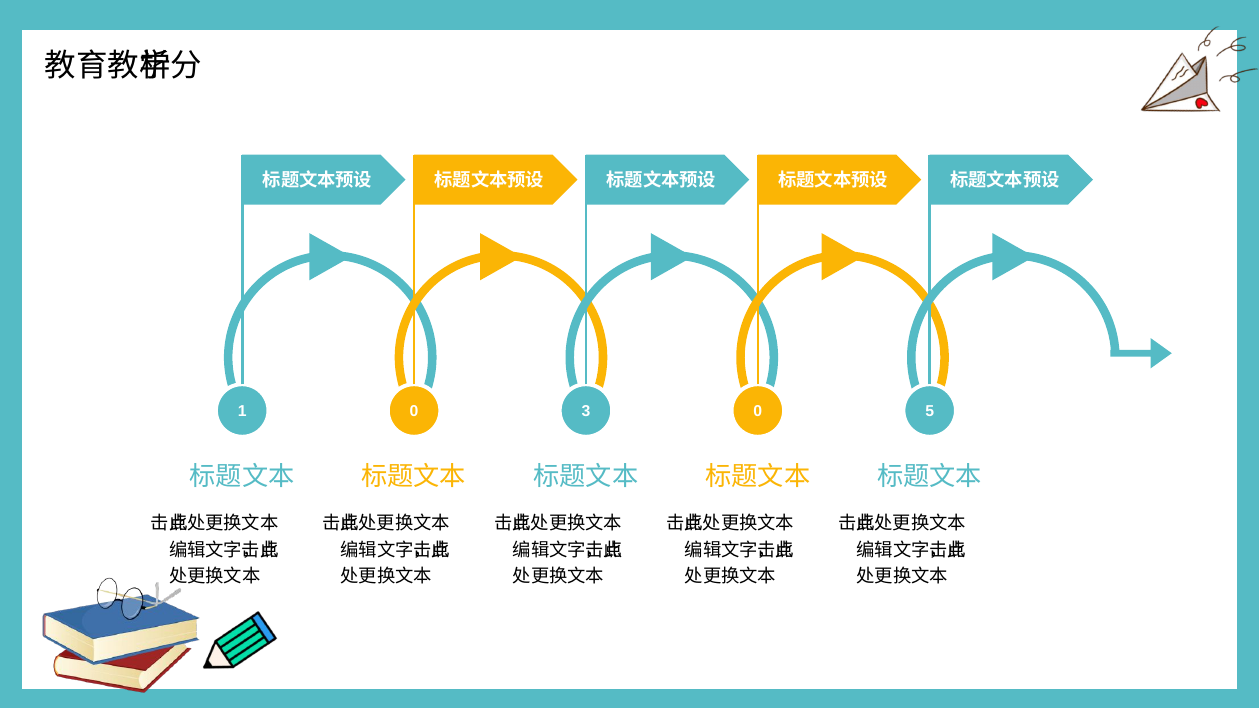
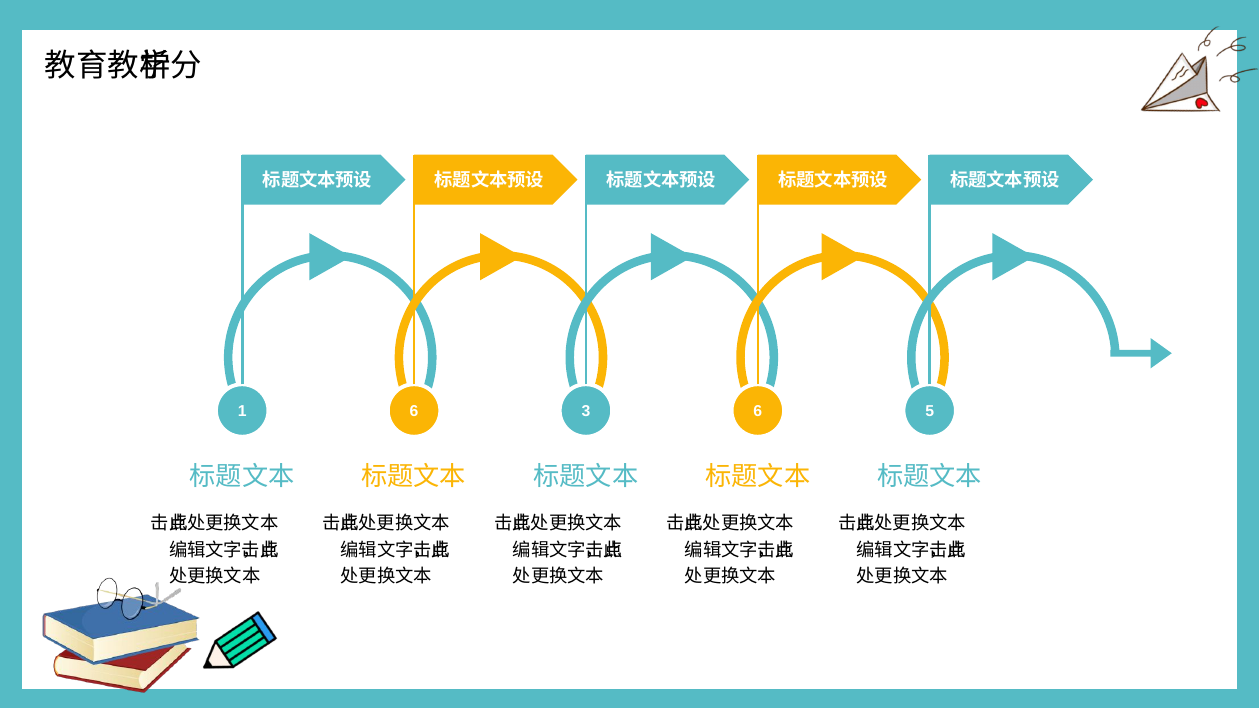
1 0: 0 -> 6
3 0: 0 -> 6
